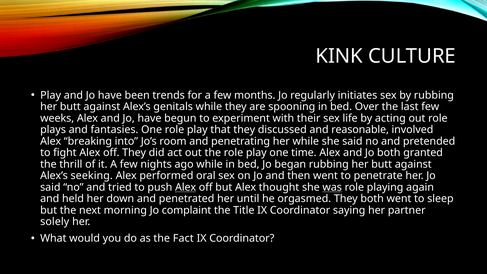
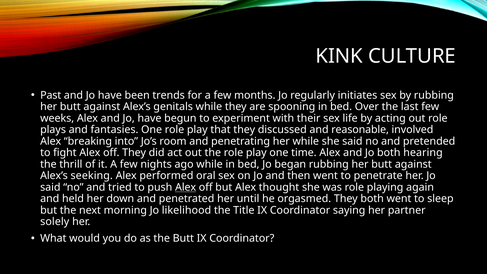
Play at (51, 95): Play -> Past
granted: granted -> hearing
was underline: present -> none
complaint: complaint -> likelihood
the Fact: Fact -> Butt
